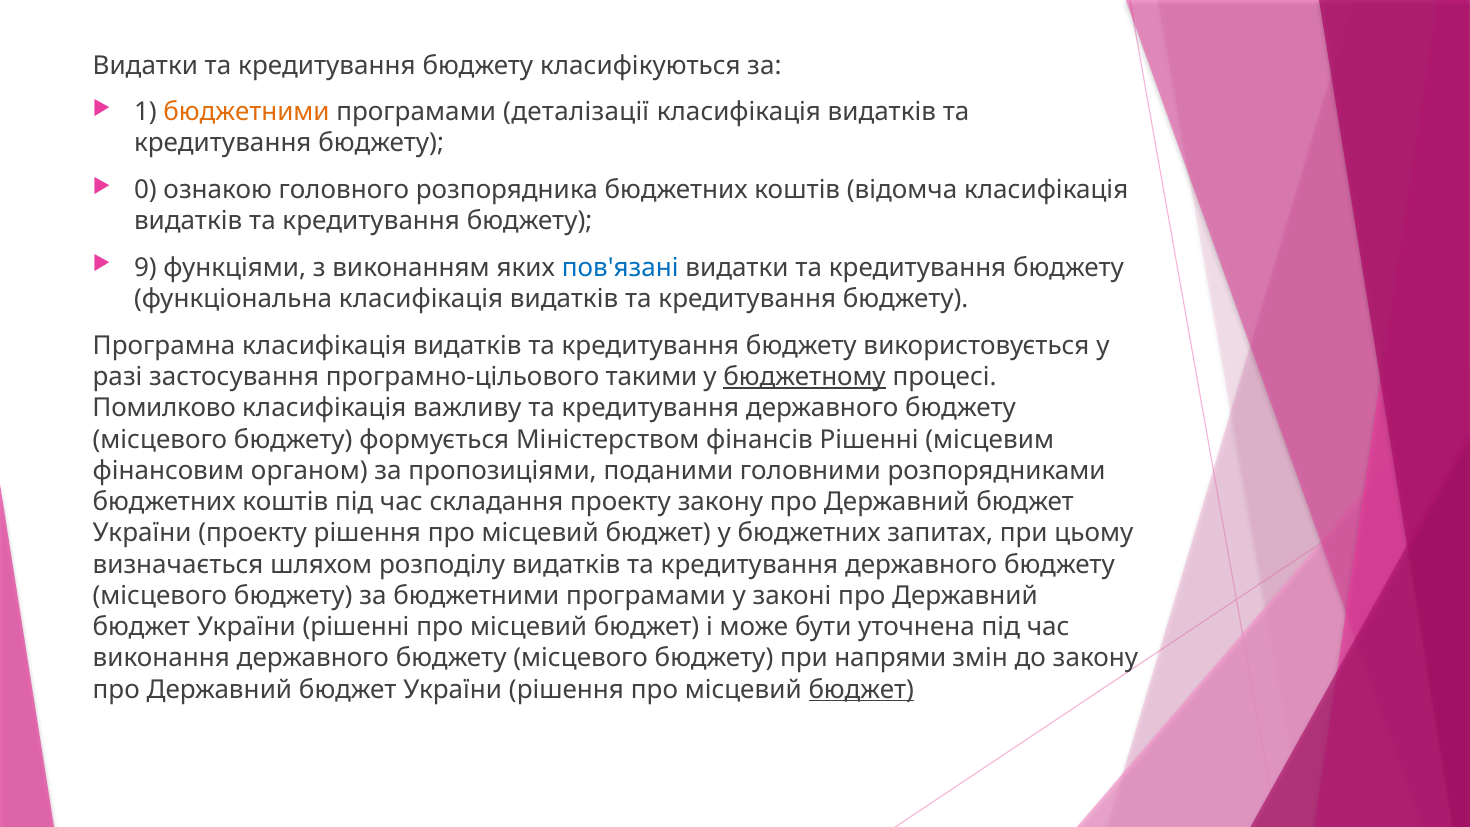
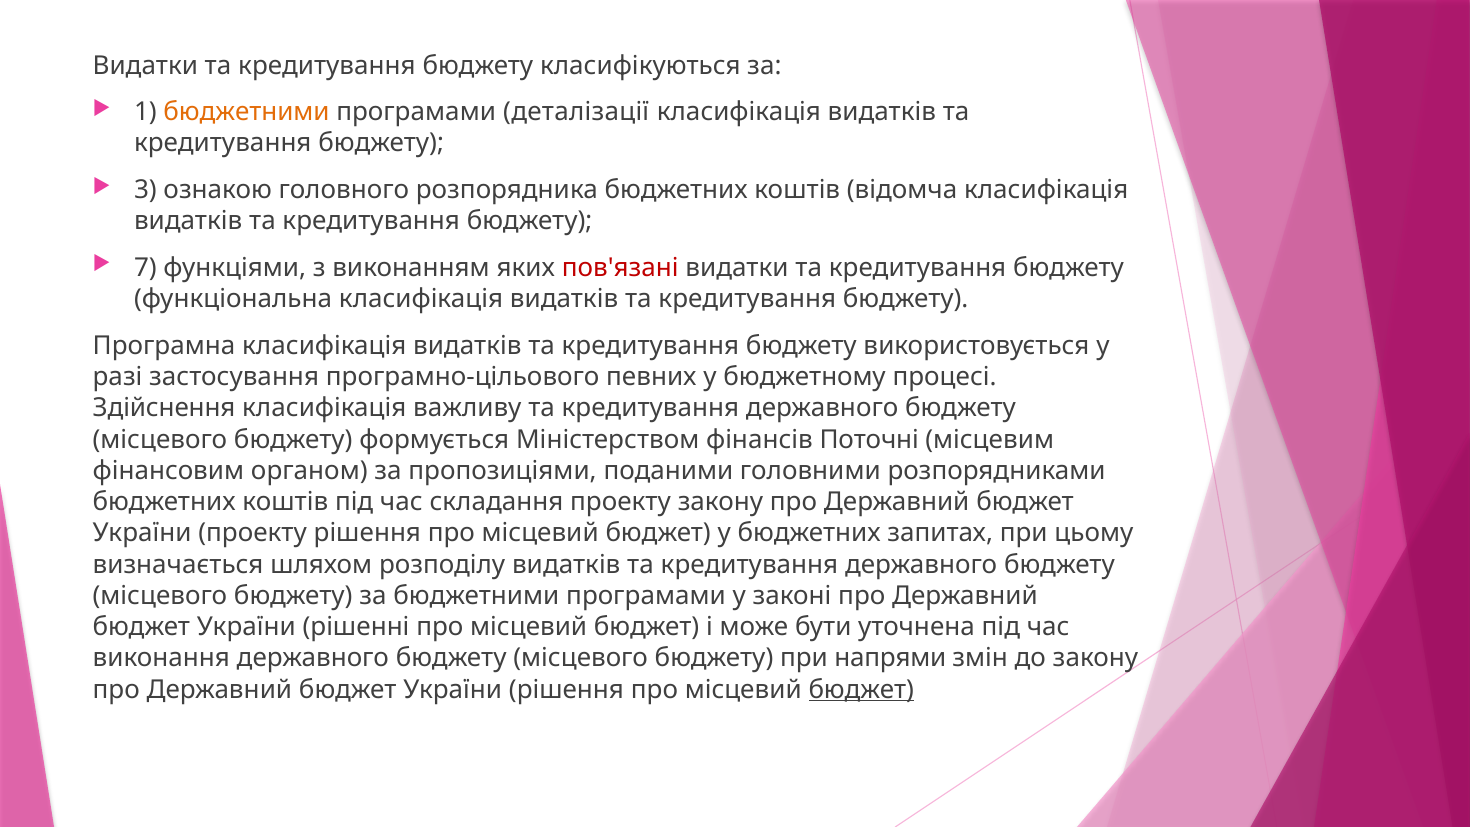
0: 0 -> 3
9: 9 -> 7
пов'язані colour: blue -> red
такими: такими -> певних
бюджетному underline: present -> none
Помилково: Помилково -> Здійснення
фінансів Рішенні: Рішенні -> Поточні
